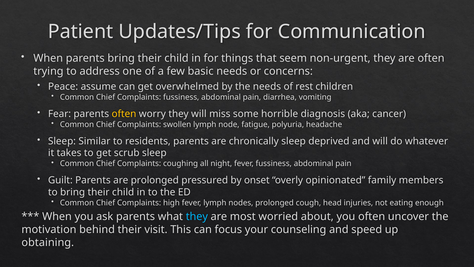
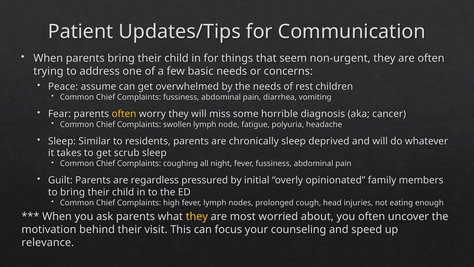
are prolonged: prolonged -> regardless
onset: onset -> initial
they at (197, 216) colour: light blue -> yellow
obtaining: obtaining -> relevance
